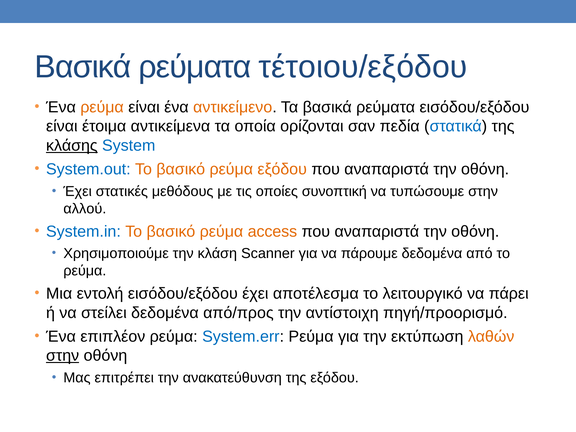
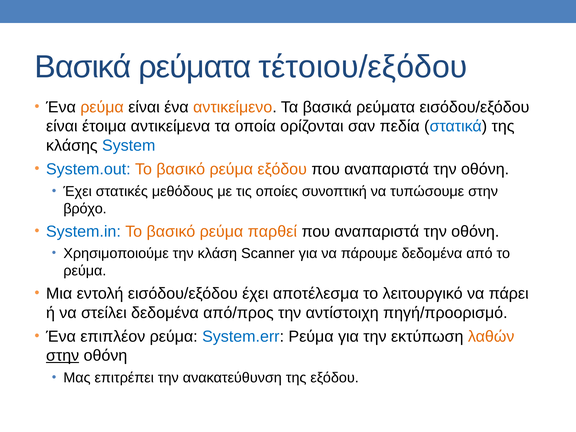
κλάσης underline: present -> none
αλλού: αλλού -> βρόχο
access: access -> παρθεί
